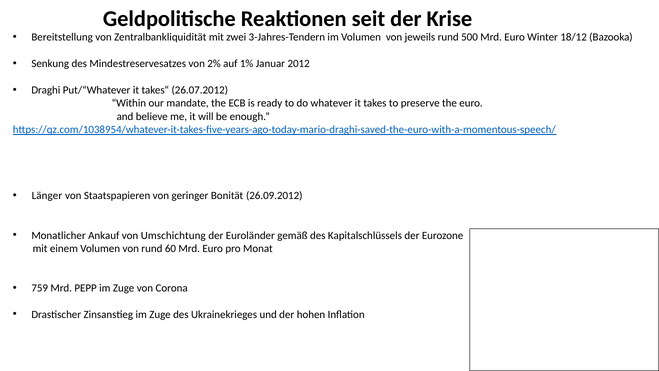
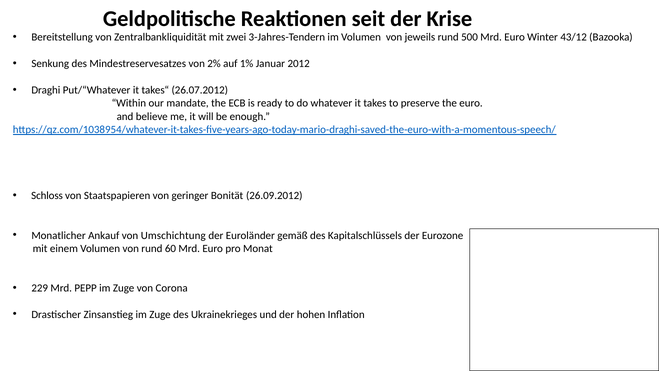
18/12: 18/12 -> 43/12
Länger: Länger -> Schloss
759: 759 -> 229
